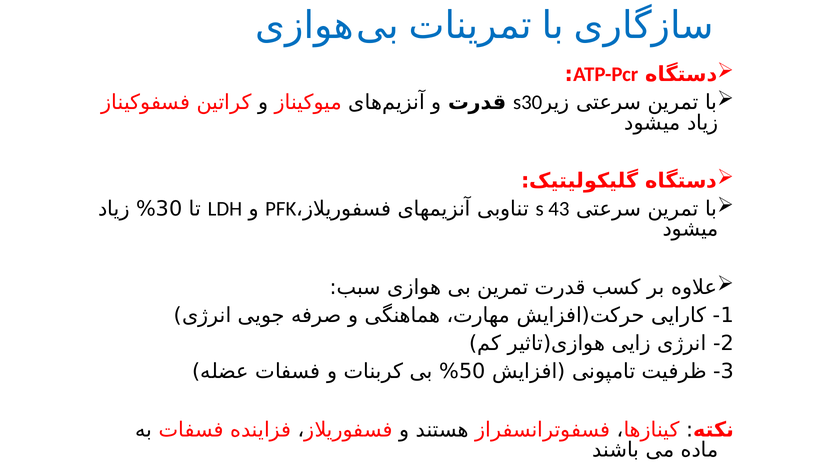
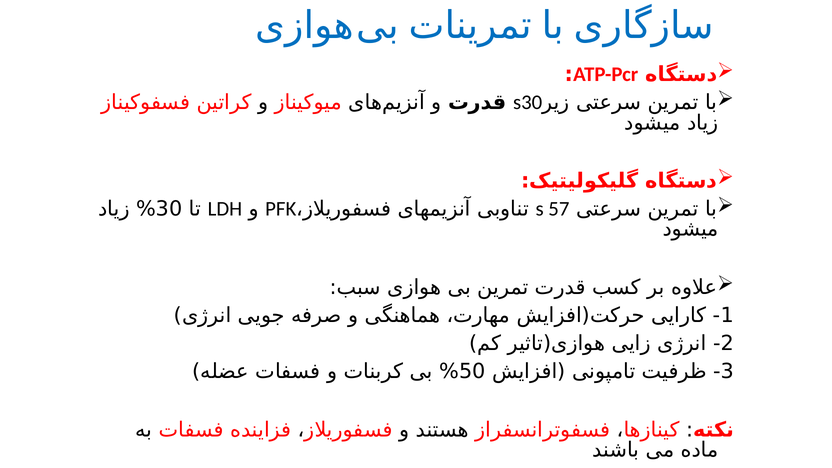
43: 43 -> 57
